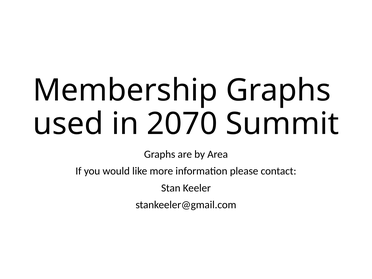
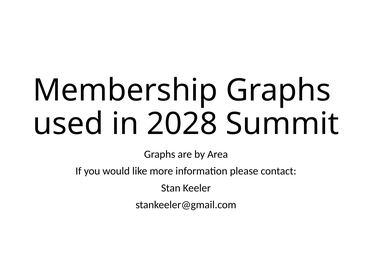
2070: 2070 -> 2028
